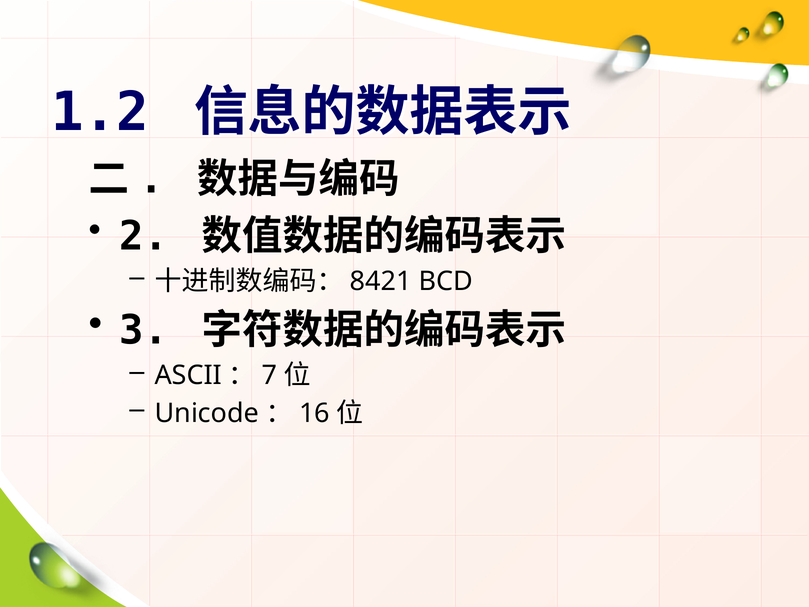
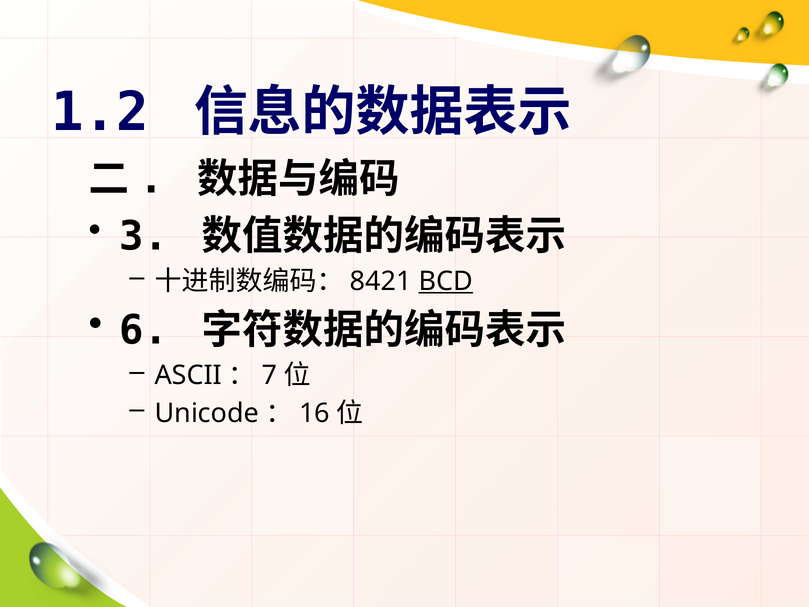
2: 2 -> 3
BCD underline: none -> present
3: 3 -> 6
